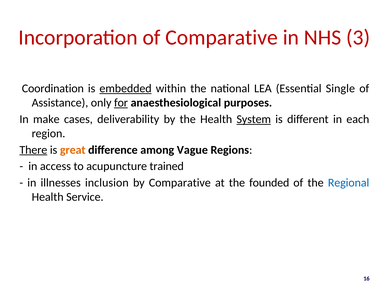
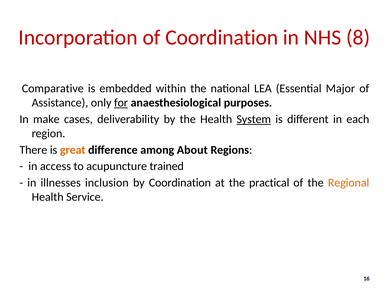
of Comparative: Comparative -> Coordination
3: 3 -> 8
Coordination: Coordination -> Comparative
embedded underline: present -> none
Single: Single -> Major
There underline: present -> none
Vague: Vague -> About
by Comparative: Comparative -> Coordination
founded: founded -> practical
Regional colour: blue -> orange
